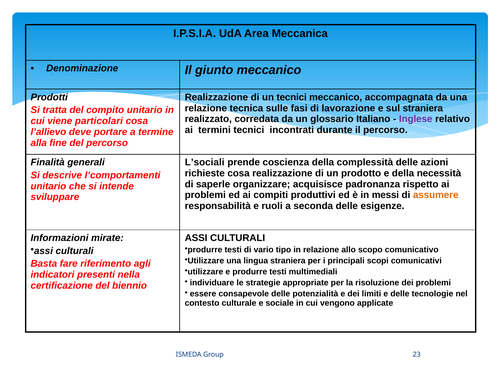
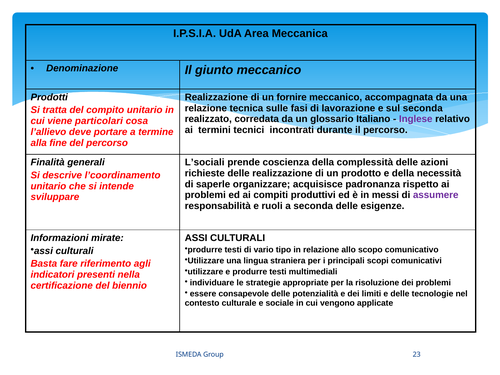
un tecnici: tecnici -> fornire
sul straniera: straniera -> seconda
richieste cosa: cosa -> delle
l’comportamenti: l’comportamenti -> l’coordinamento
assumere colour: orange -> purple
